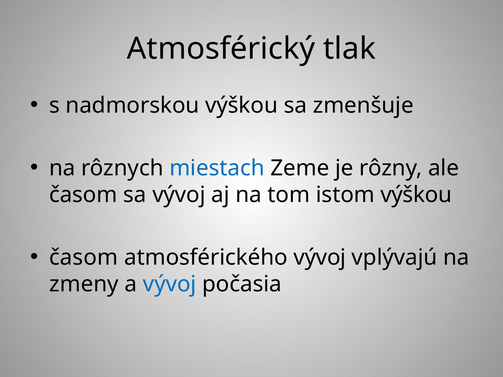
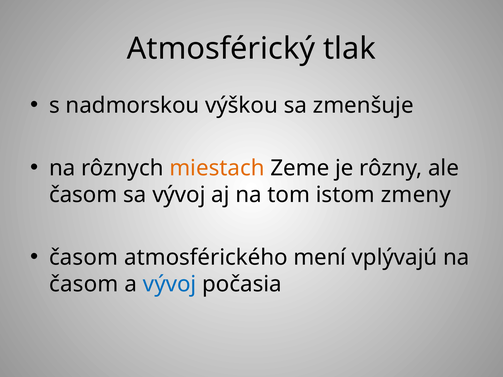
miestach colour: blue -> orange
istom výškou: výškou -> zmeny
atmosférického vývoj: vývoj -> mení
zmeny at (84, 284): zmeny -> časom
